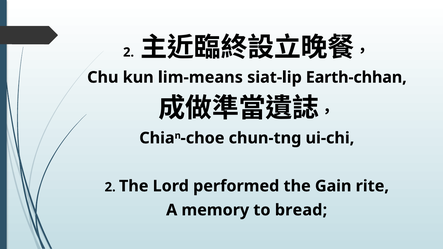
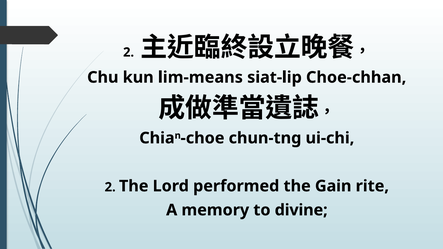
Earth-chhan: Earth-chhan -> Choe-chhan
bread: bread -> divine
